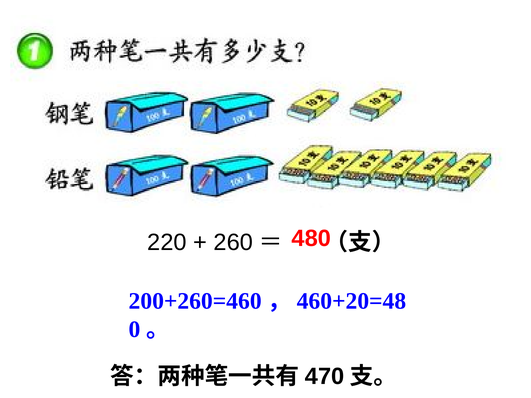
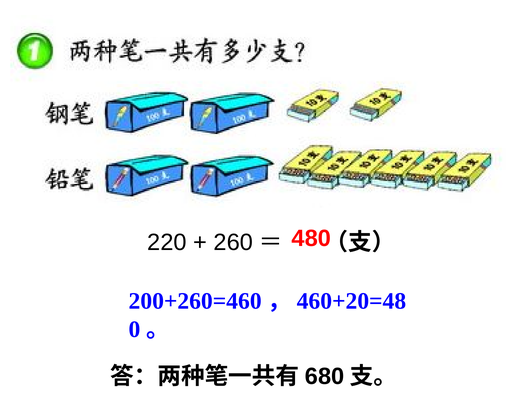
470: 470 -> 680
